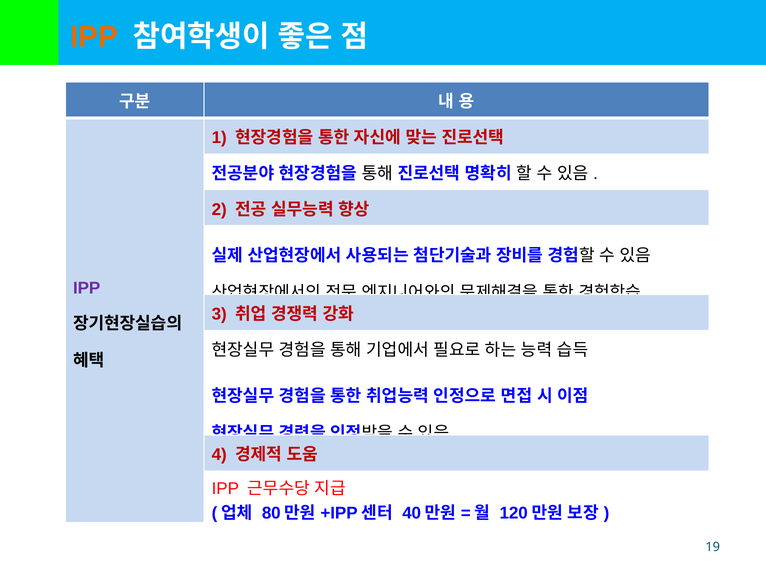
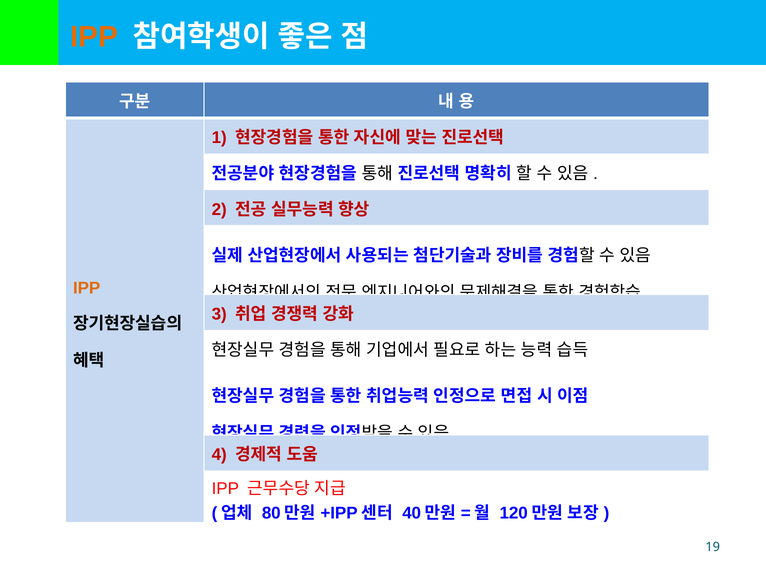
IPP at (87, 289) colour: purple -> orange
